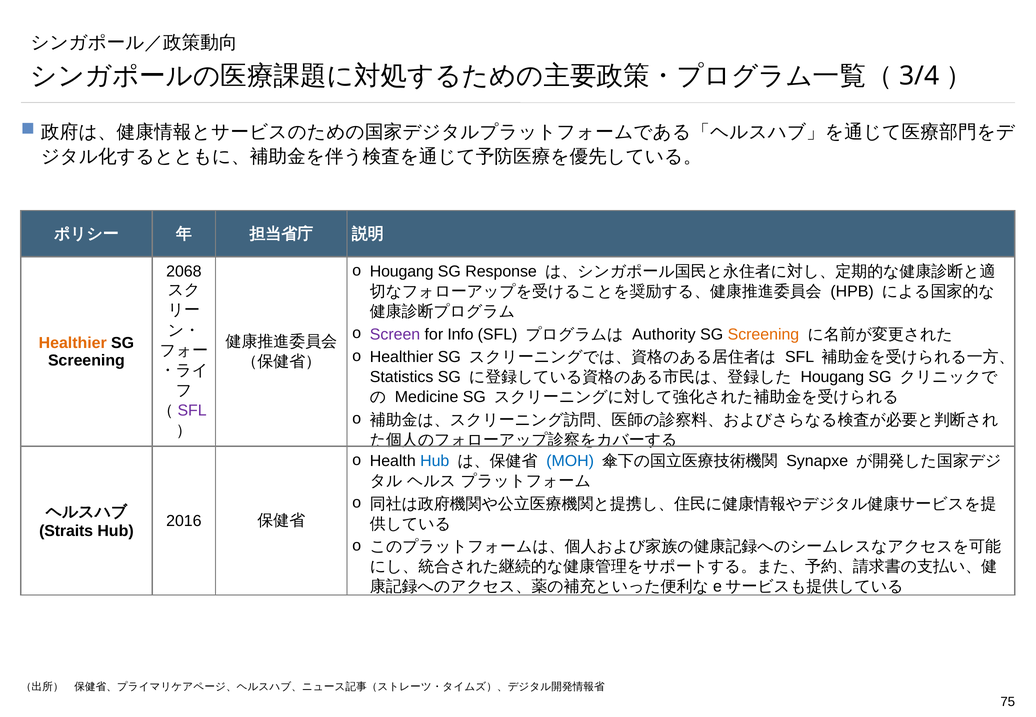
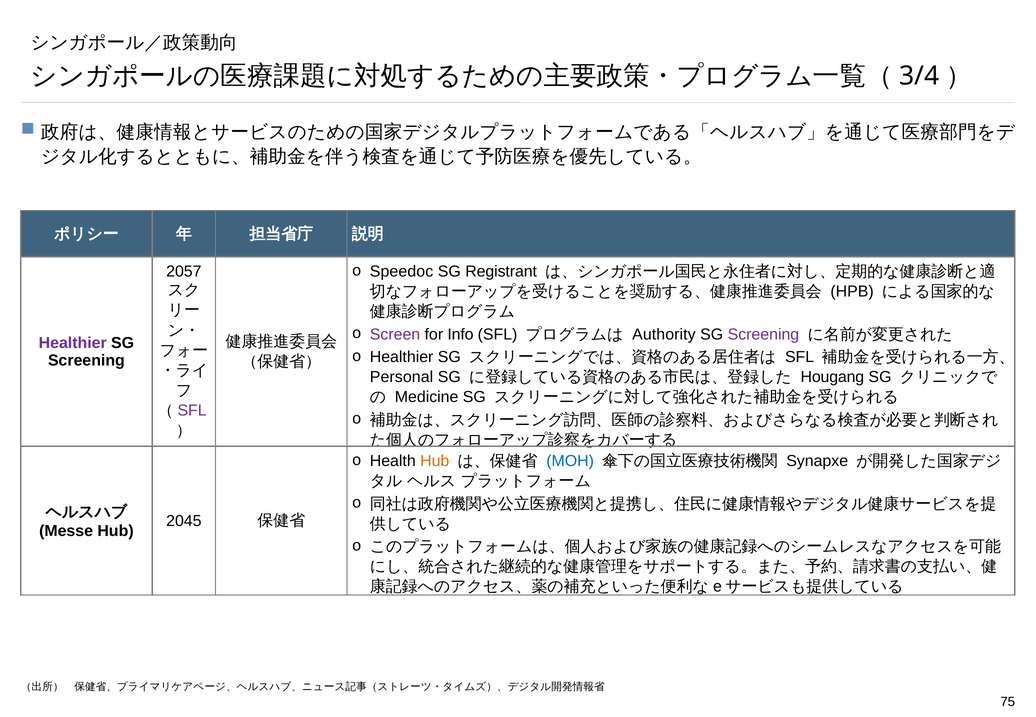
2068: 2068 -> 2057
Hougang at (402, 272): Hougang -> Speedoc
Response: Response -> Registrant
Screening at (763, 334) colour: orange -> purple
Healthier at (73, 343) colour: orange -> purple
Statistics: Statistics -> Personal
Hub at (435, 461) colour: blue -> orange
2016: 2016 -> 2045
Straits: Straits -> Messe
